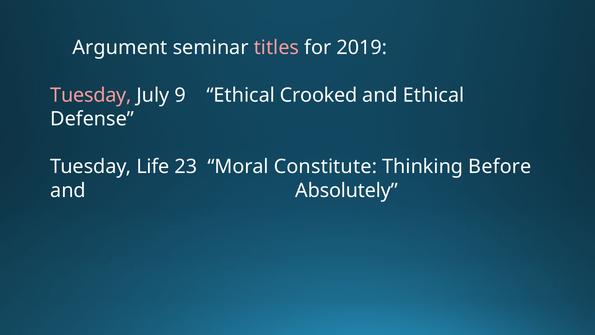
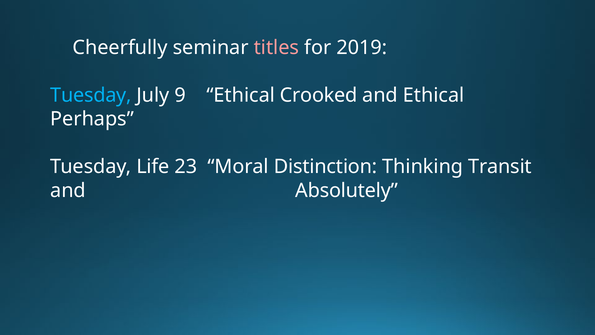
Argument: Argument -> Cheerfully
Tuesday at (91, 95) colour: pink -> light blue
Defense: Defense -> Perhaps
Constitute: Constitute -> Distinction
Before: Before -> Transit
